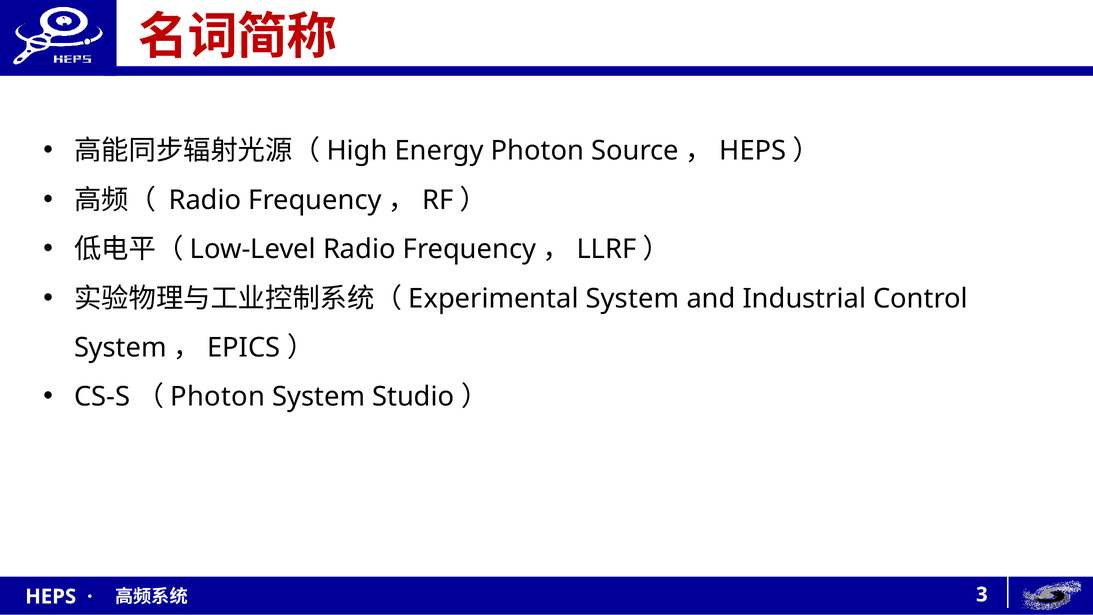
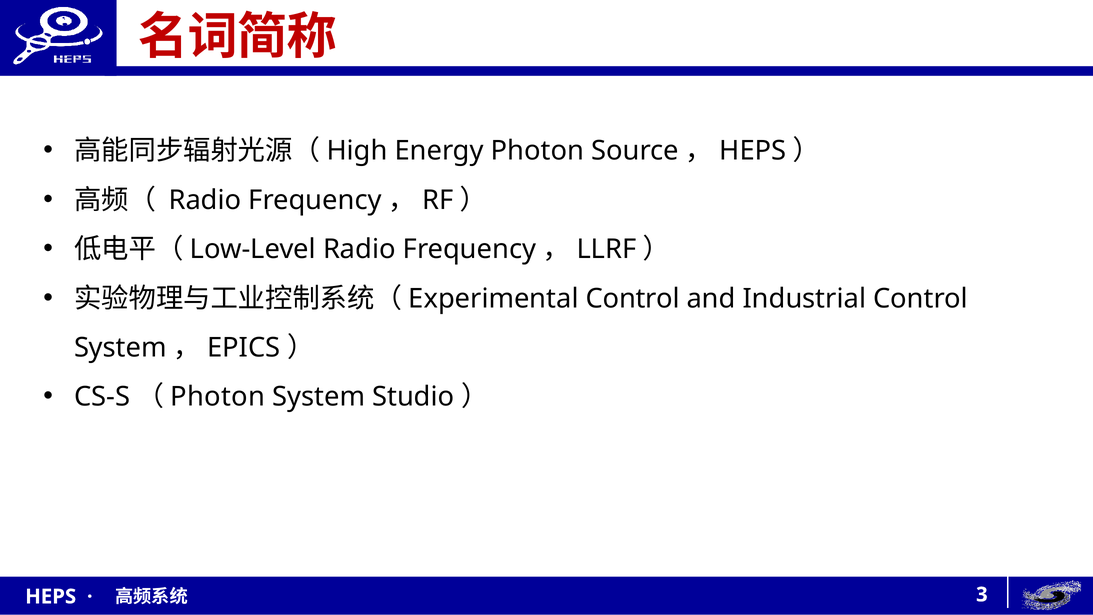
System at (633, 298): System -> Control
